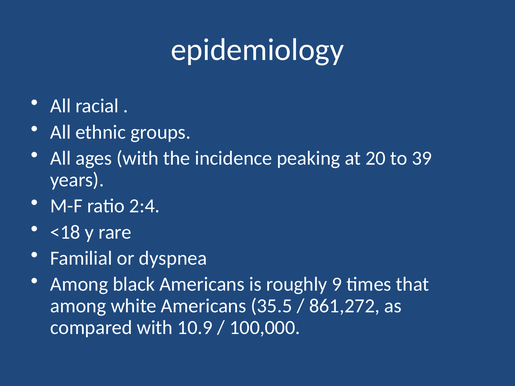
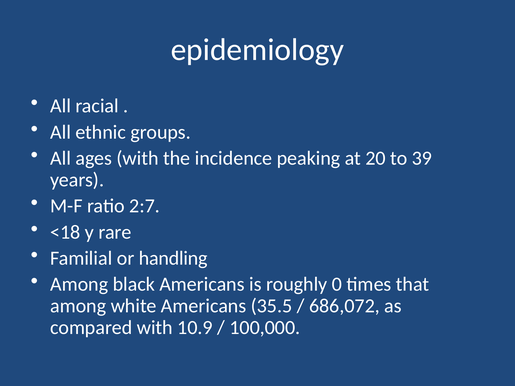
2:4: 2:4 -> 2:7
dyspnea: dyspnea -> handling
9: 9 -> 0
861,272: 861,272 -> 686,072
